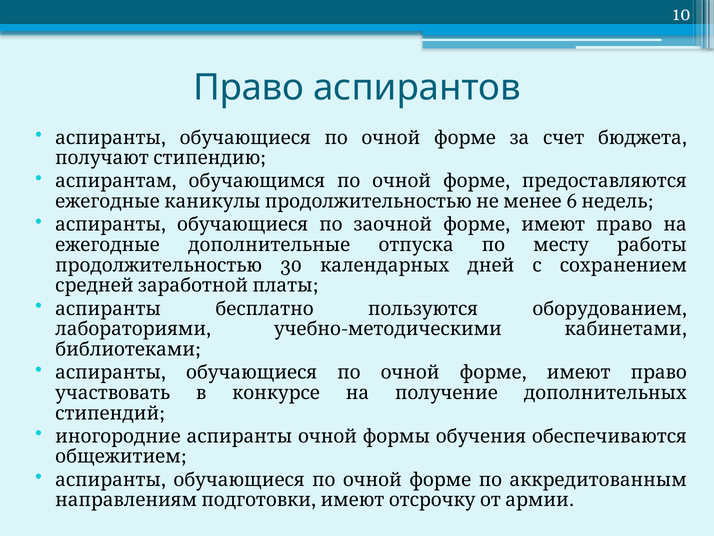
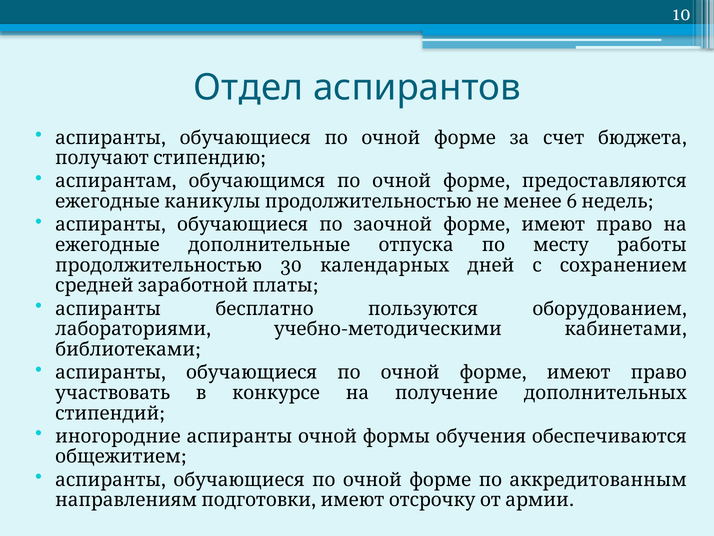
Право at (249, 88): Право -> Отдел
